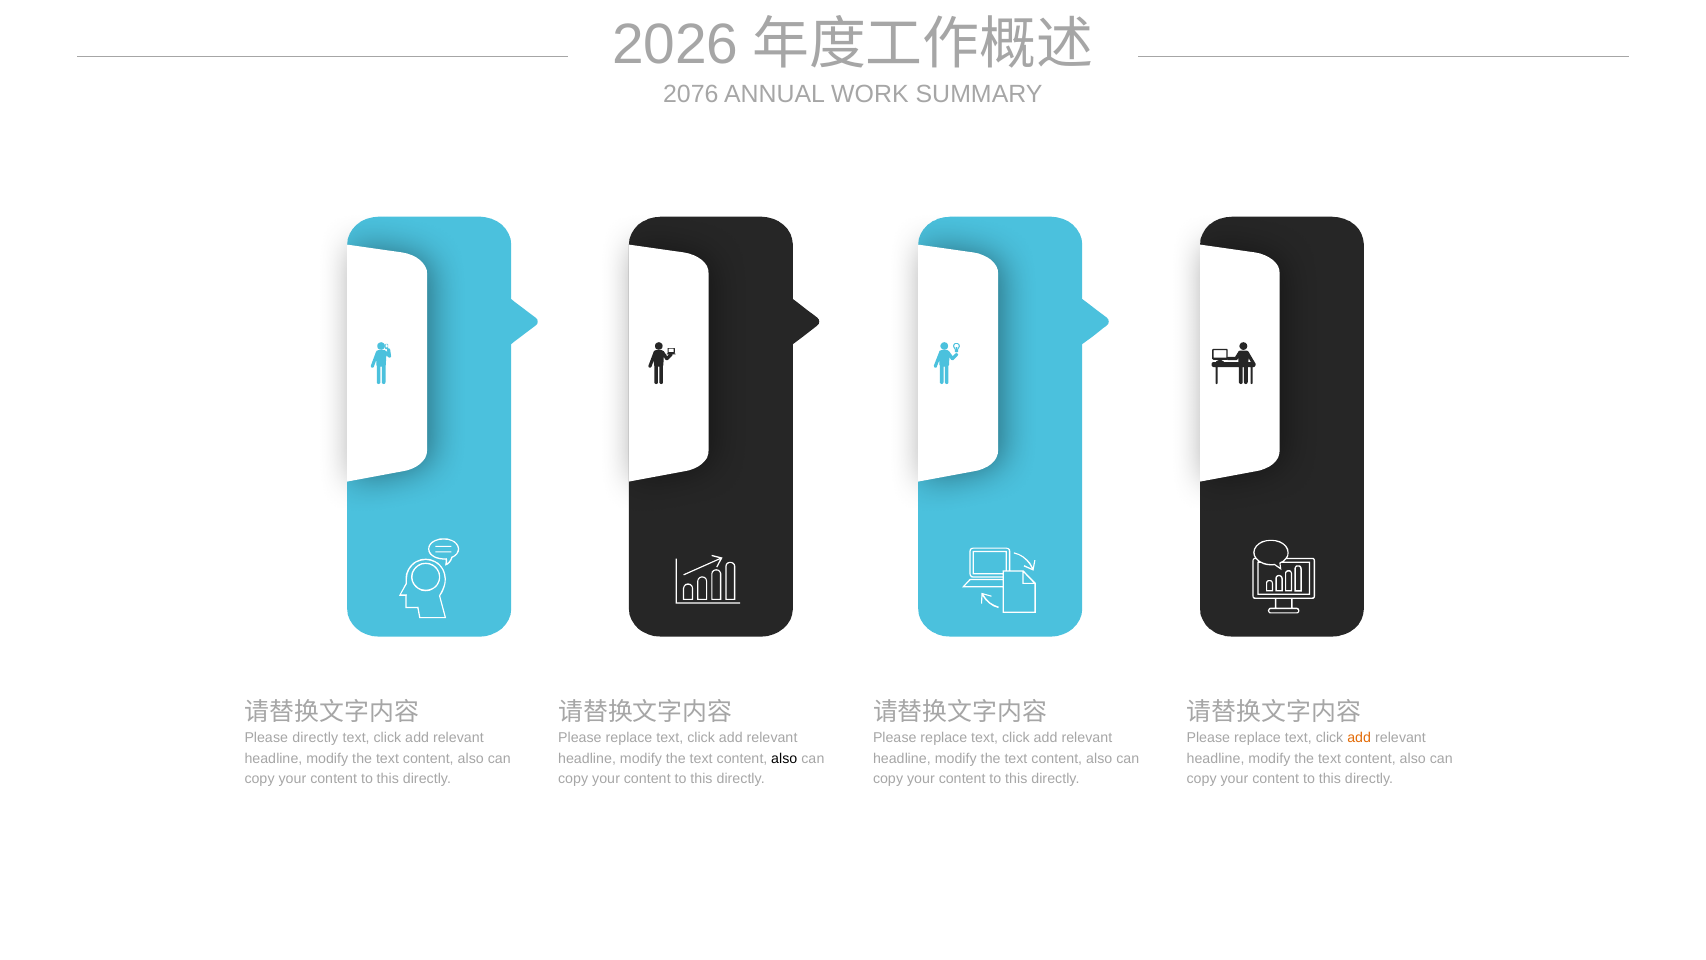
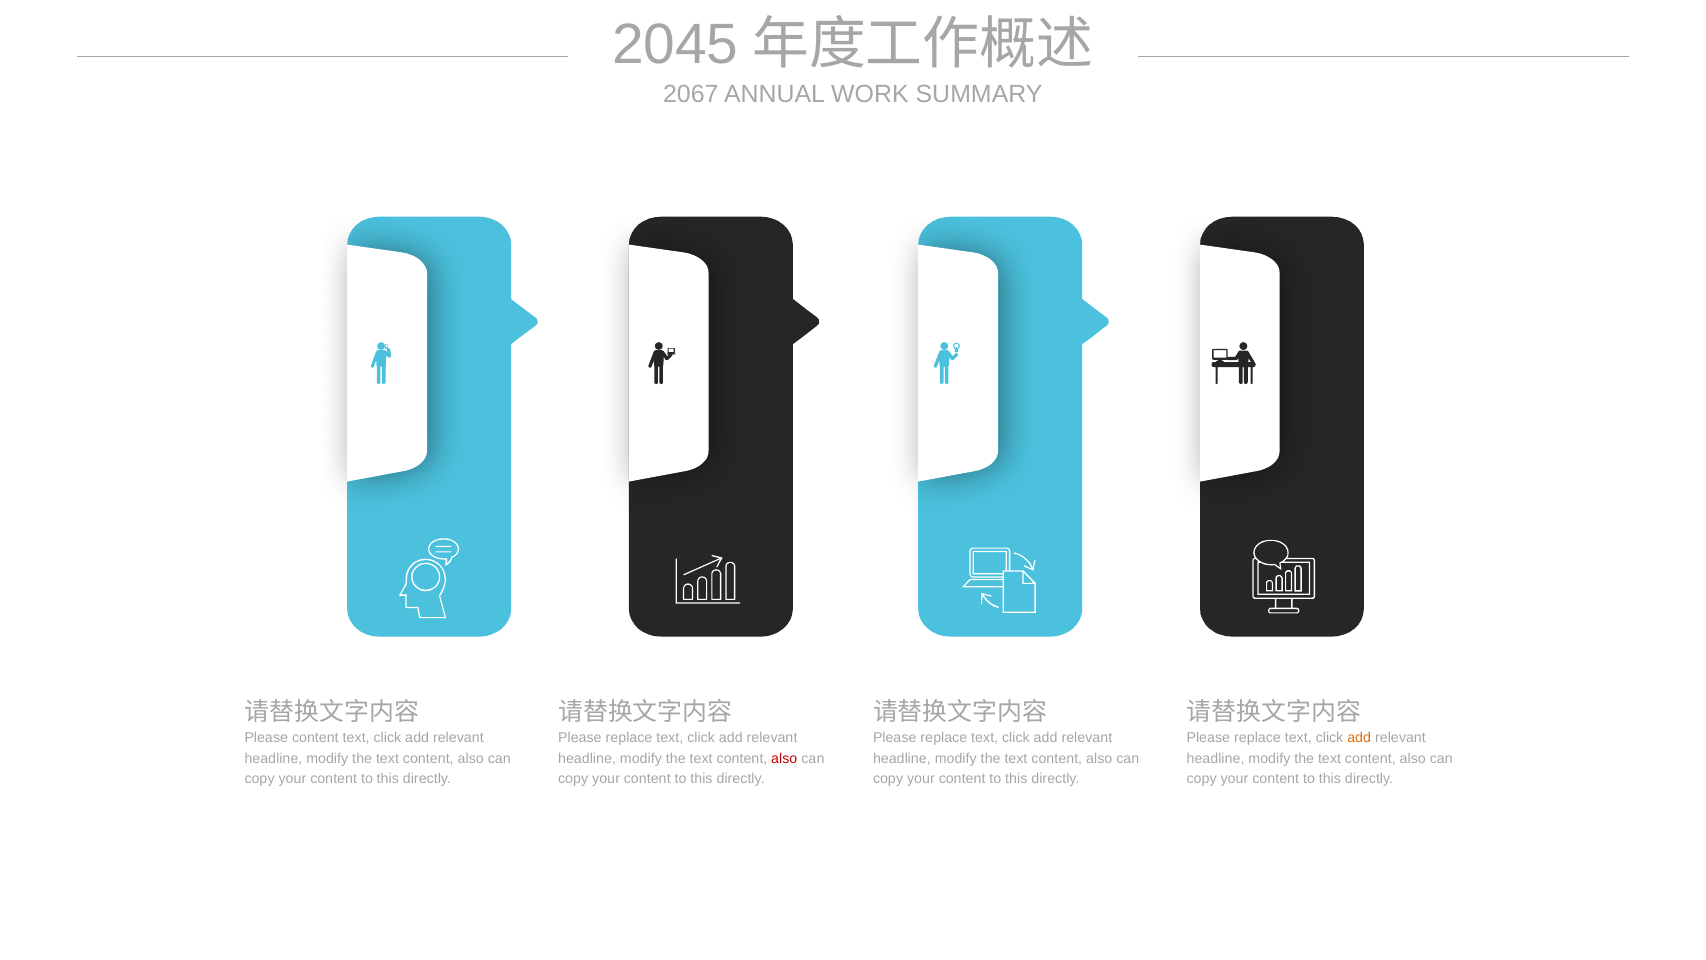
2026: 2026 -> 2045
2076: 2076 -> 2067
Please directly: directly -> content
also at (784, 758) colour: black -> red
